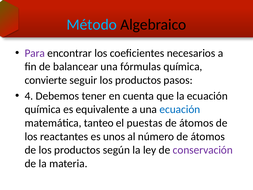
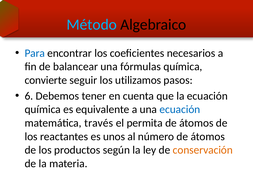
Para colour: purple -> blue
seguir los productos: productos -> utilizamos
4: 4 -> 6
tanteo: tanteo -> través
puestas: puestas -> permita
conservación colour: purple -> orange
